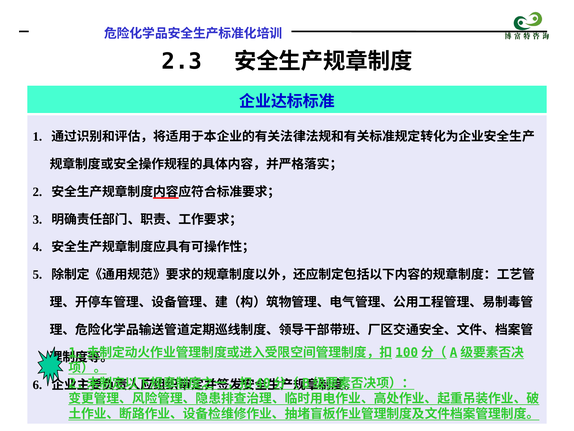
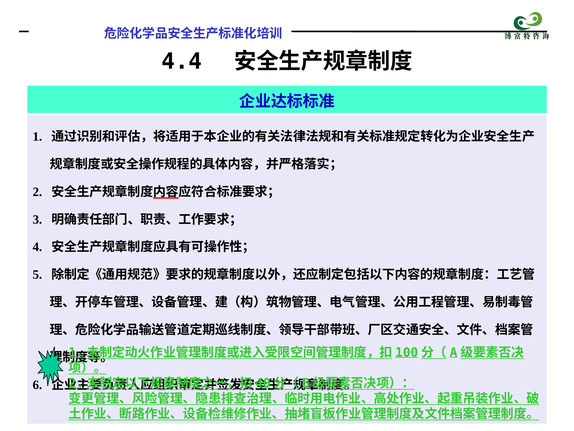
2.3: 2.3 -> 4.4
